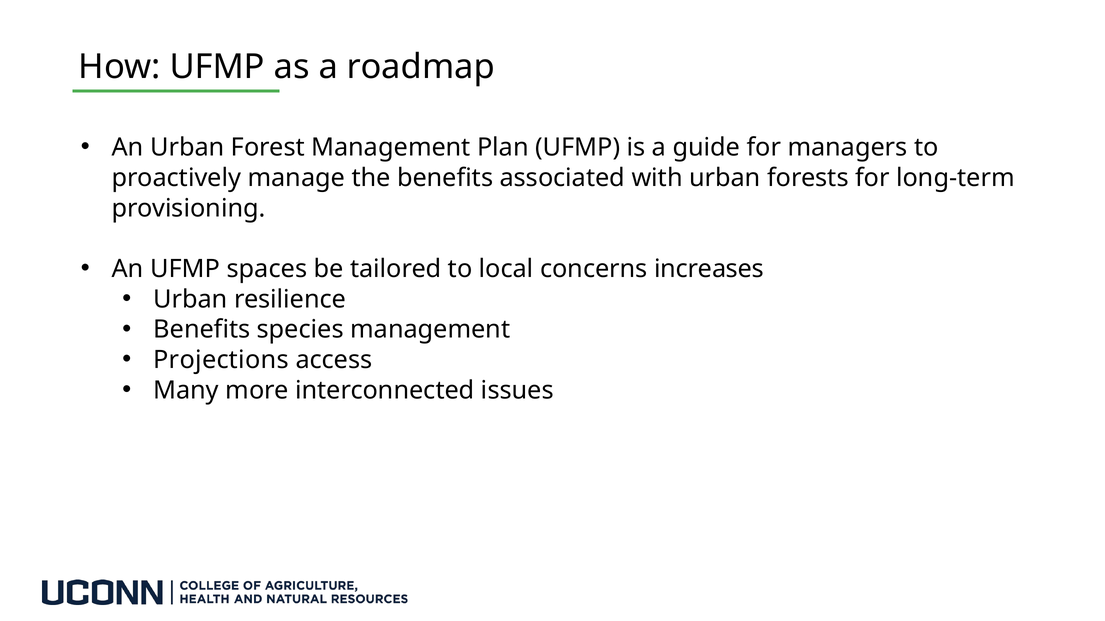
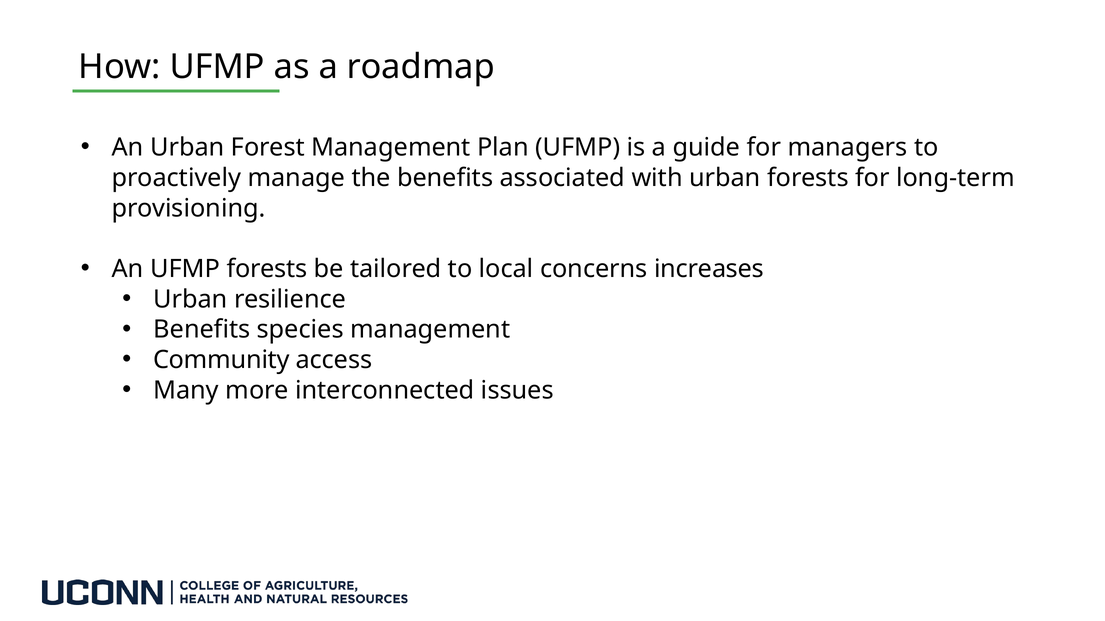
UFMP spaces: spaces -> forests
Projections: Projections -> Community
